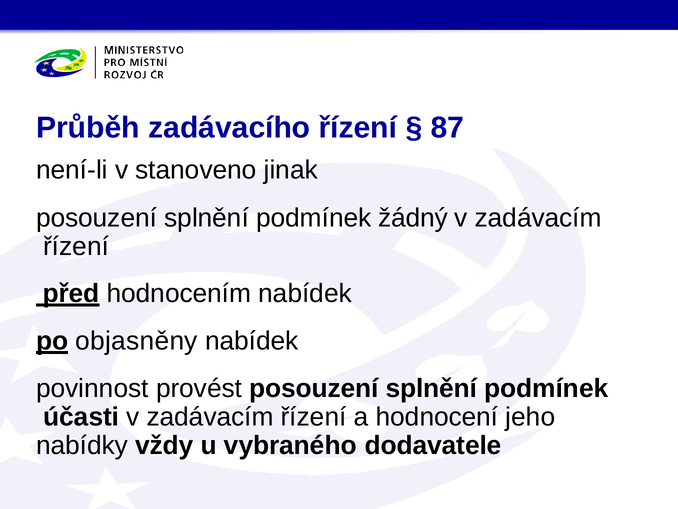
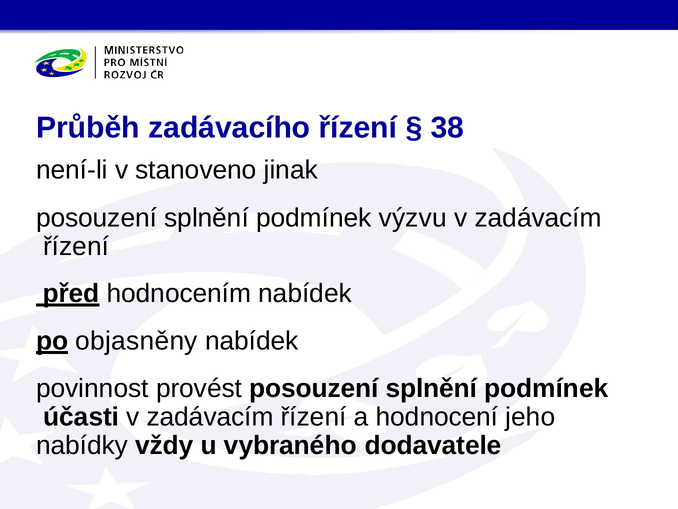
87: 87 -> 38
žádný: žádný -> výzvu
